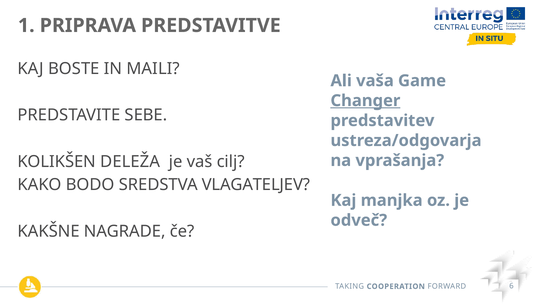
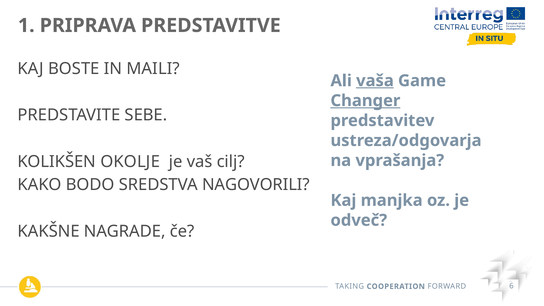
vaša underline: none -> present
DELEŽA: DELEŽA -> OKOLJE
VLAGATELJEV: VLAGATELJEV -> NAGOVORILI
